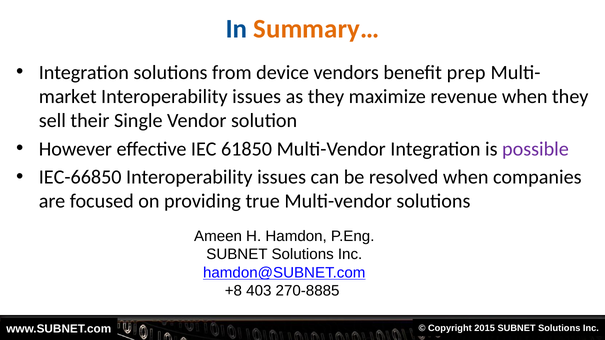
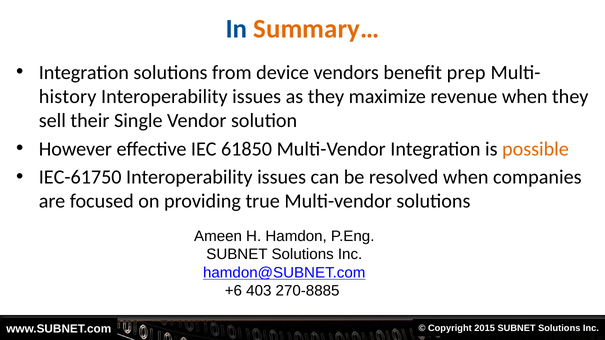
market: market -> history
possible colour: purple -> orange
IEC-66850: IEC-66850 -> IEC-61750
+8: +8 -> +6
